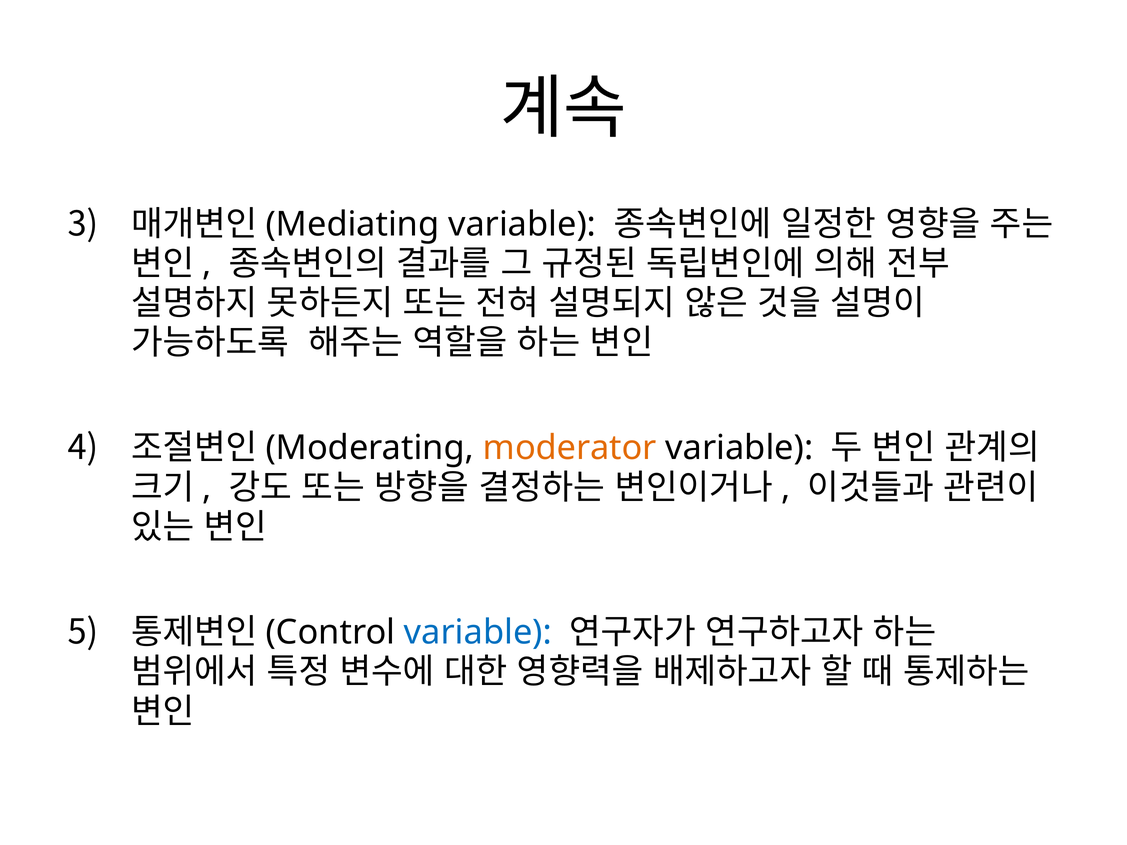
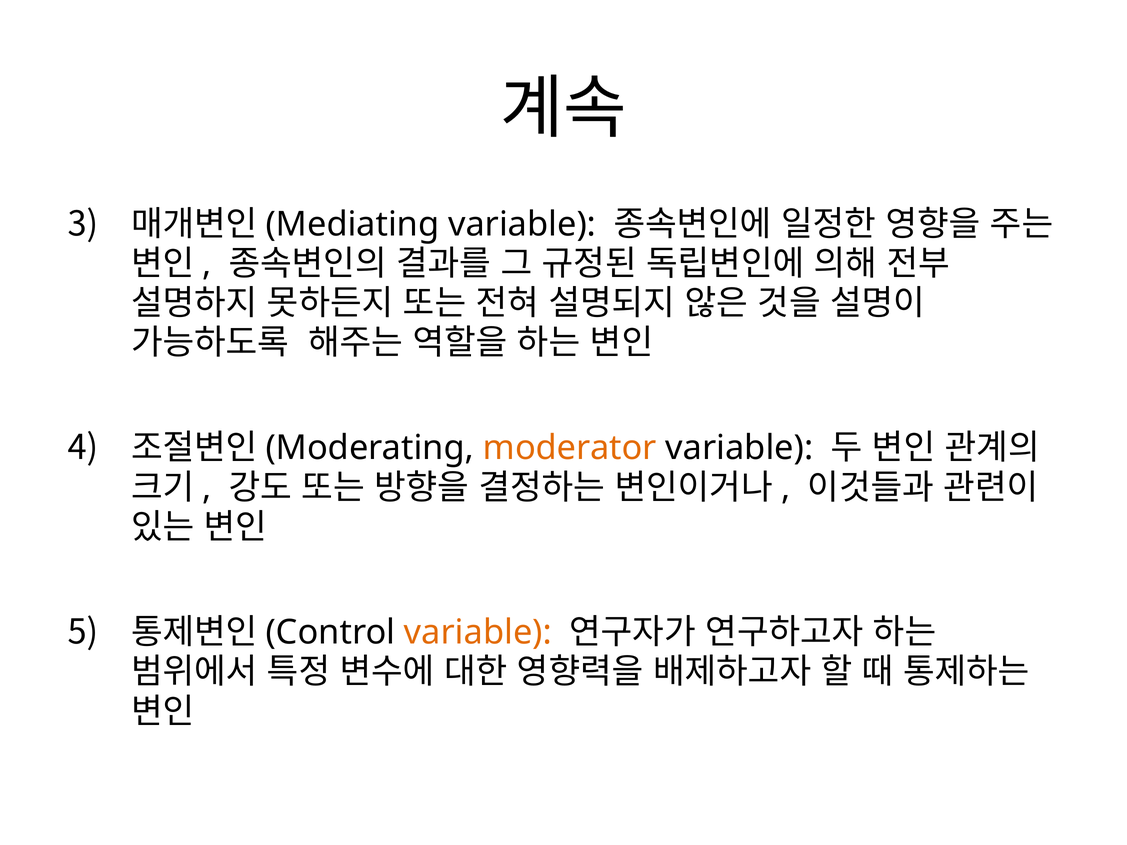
variable at (478, 633) colour: blue -> orange
